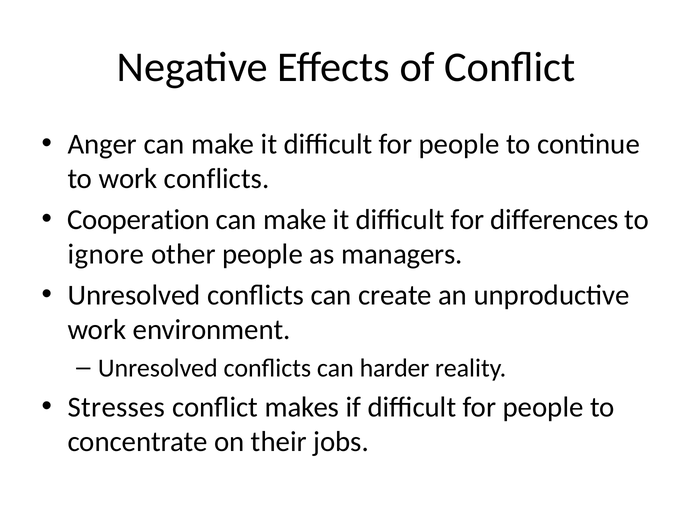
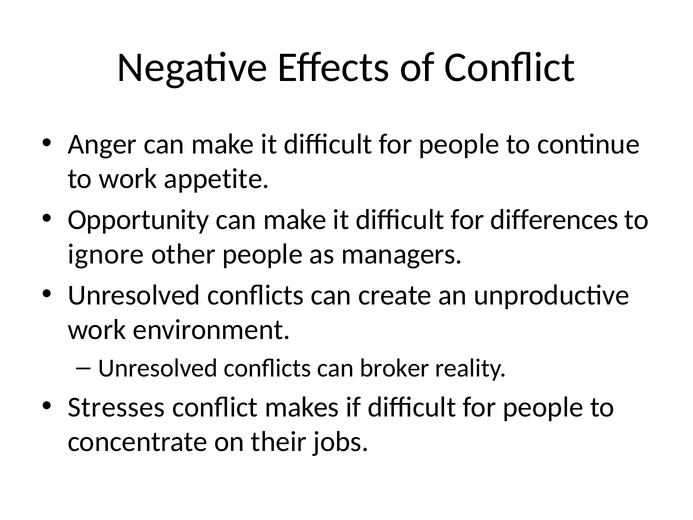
work conflicts: conflicts -> appetite
Cooperation: Cooperation -> Opportunity
harder: harder -> broker
